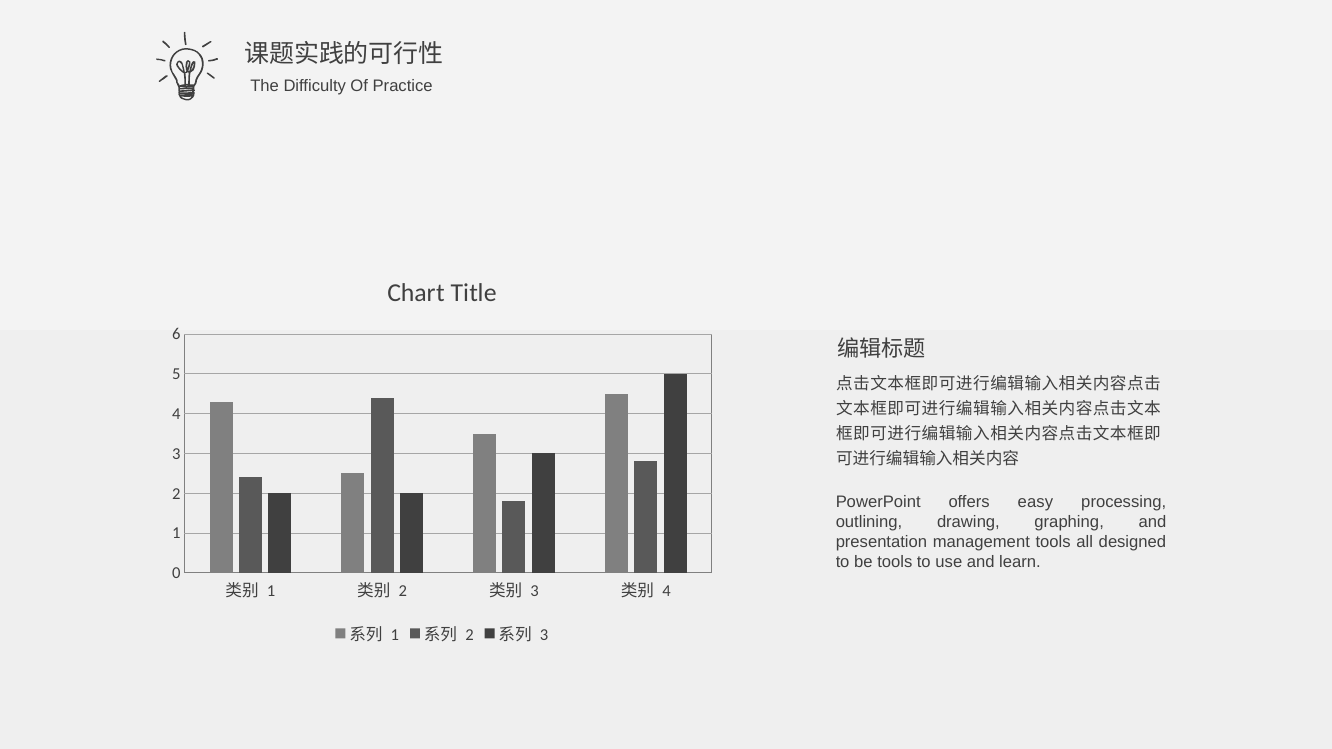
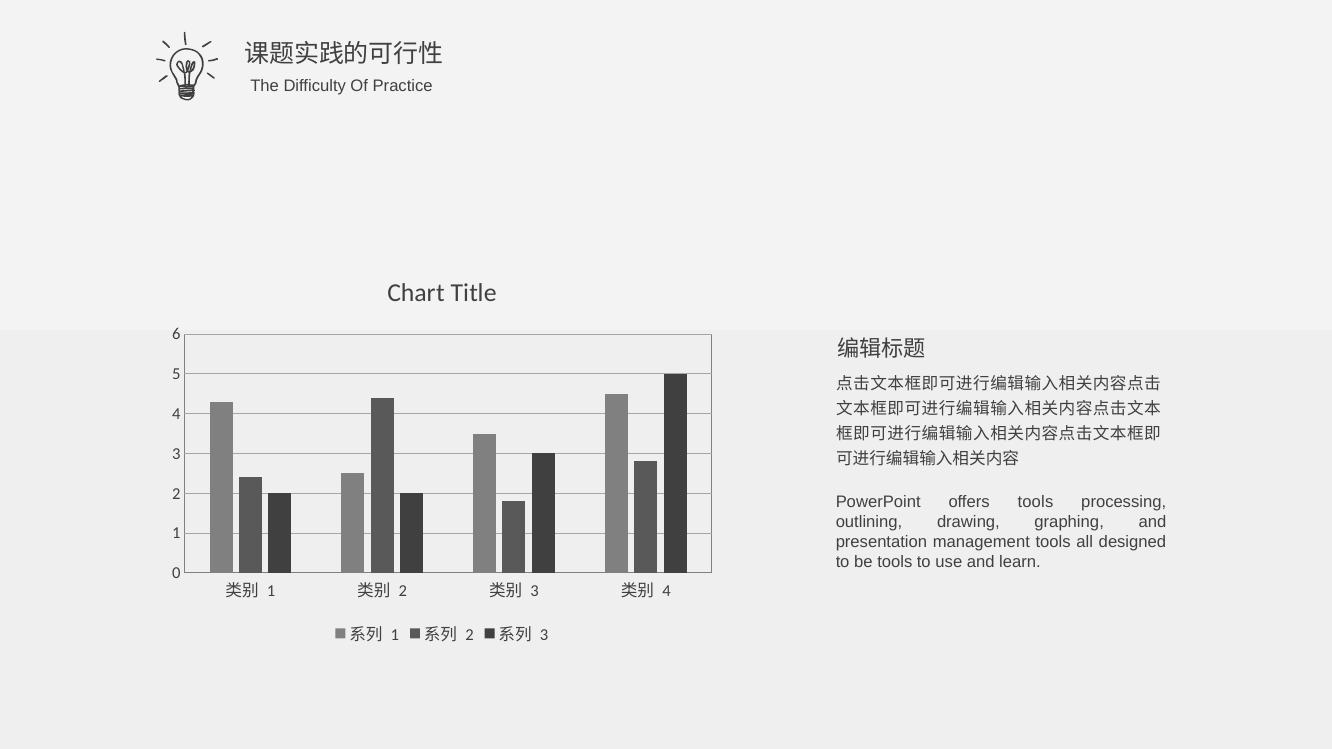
offers easy: easy -> tools
